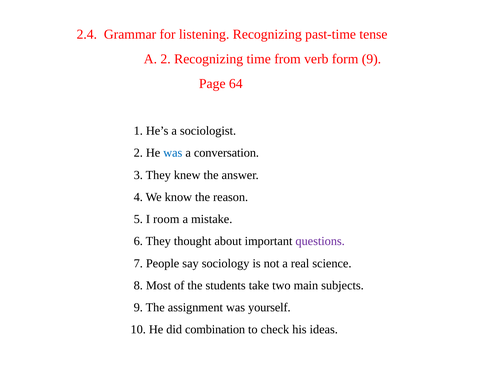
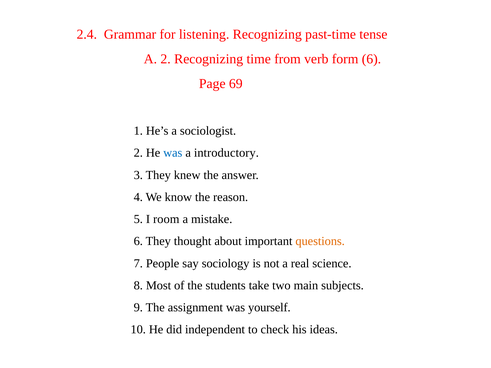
form 9: 9 -> 6
64: 64 -> 69
conversation: conversation -> introductory
questions colour: purple -> orange
combination: combination -> independent
